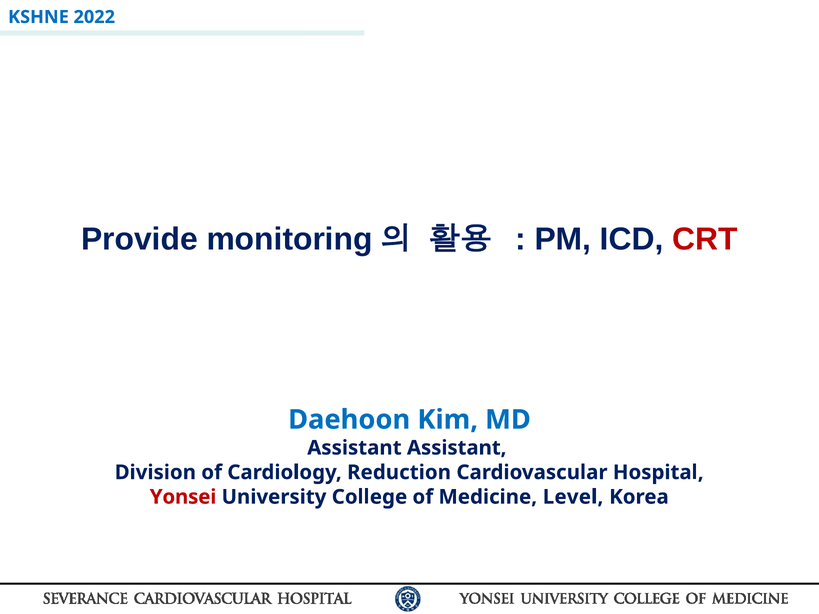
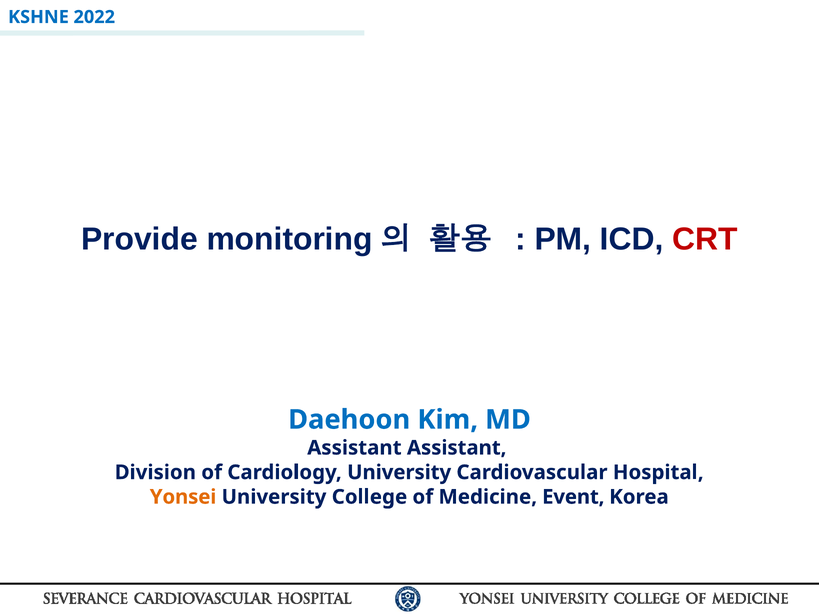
Cardiology Reduction: Reduction -> University
Yonsei colour: red -> orange
Level: Level -> Event
